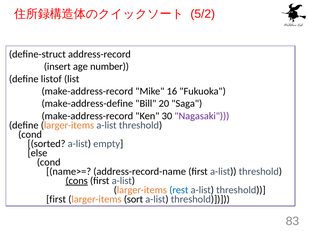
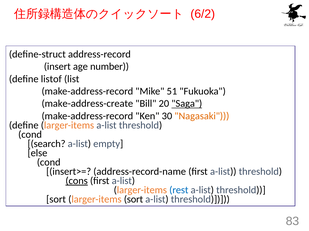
5/2: 5/2 -> 6/2
16: 16 -> 51
make-address-define: make-address-define -> make-address-create
Saga underline: none -> present
Nagasaki colour: purple -> orange
sorted: sorted -> search
name>=: name>= -> insert>=
first at (56, 200): first -> sort
